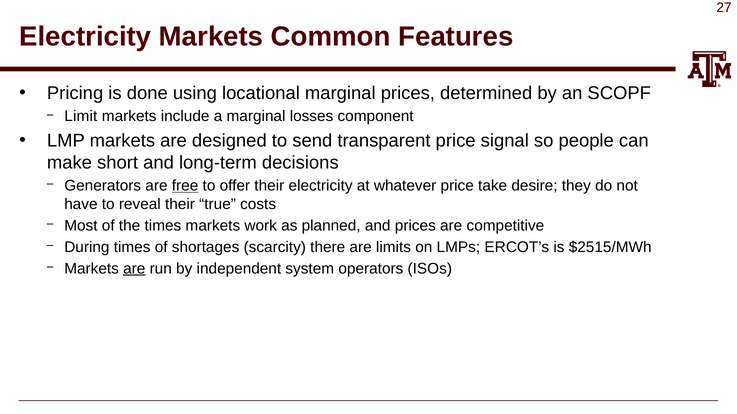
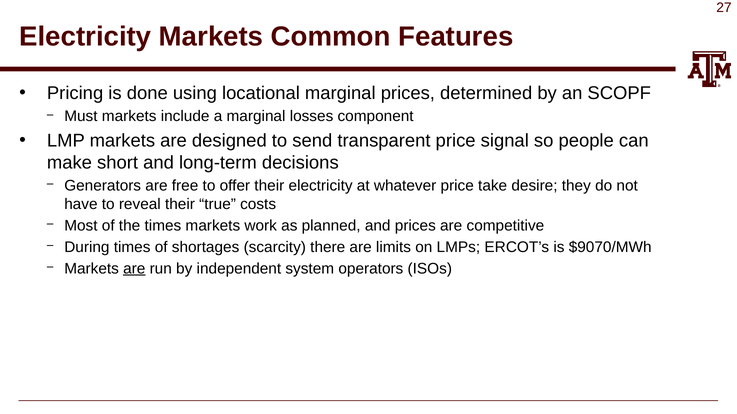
Limit: Limit -> Must
free underline: present -> none
$2515/MWh: $2515/MWh -> $9070/MWh
